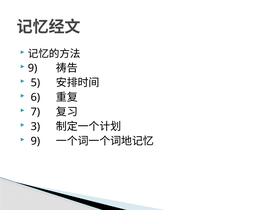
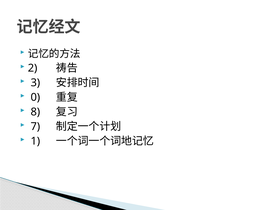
9 at (33, 68): 9 -> 2
5: 5 -> 3
6: 6 -> 0
7: 7 -> 8
3: 3 -> 7
9 at (35, 141): 9 -> 1
